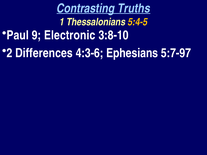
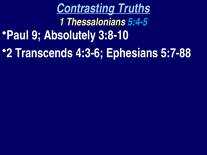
5:4-5 colour: yellow -> light blue
Electronic: Electronic -> Absolutely
Differences: Differences -> Transcends
5:7-97: 5:7-97 -> 5:7-88
